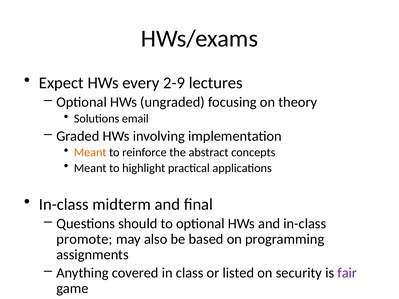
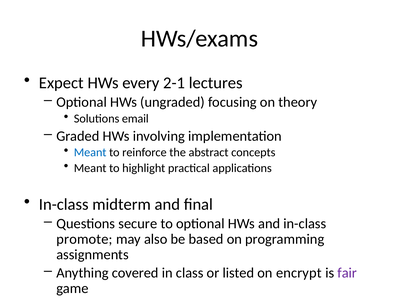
2-9: 2-9 -> 2-1
Meant at (90, 153) colour: orange -> blue
should: should -> secure
security: security -> encrypt
